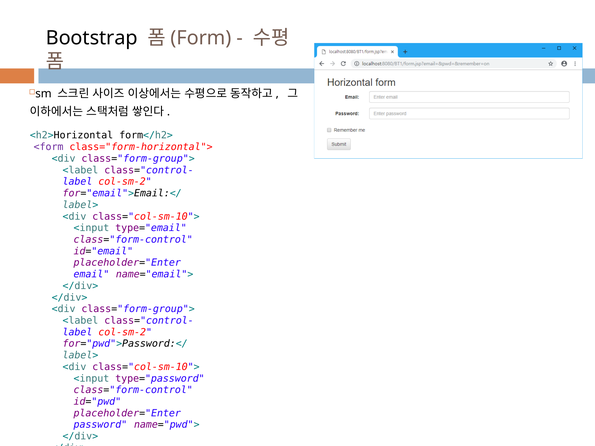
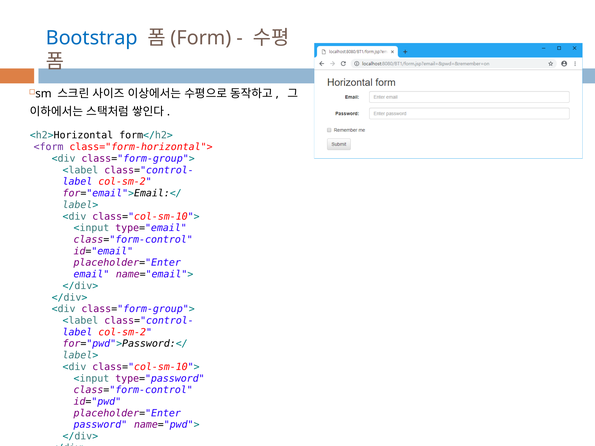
Bootstrap colour: black -> blue
